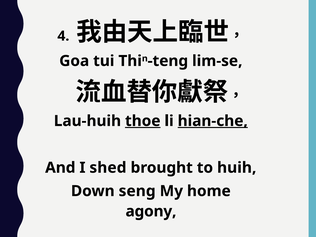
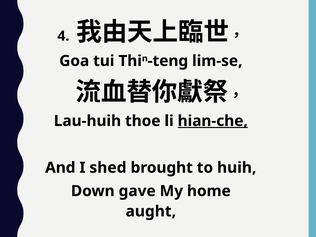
thoe underline: present -> none
seng: seng -> gave
agony: agony -> aught
